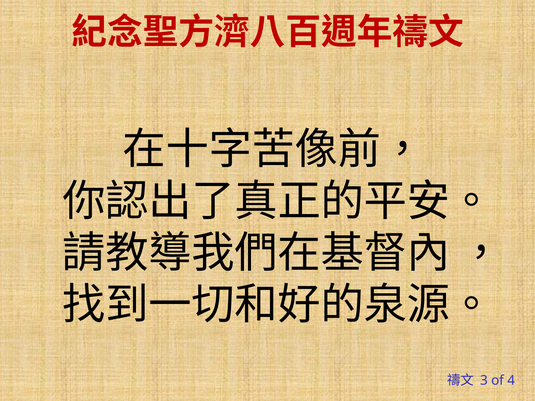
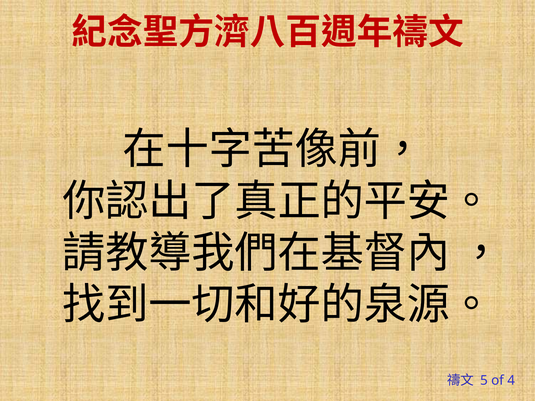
3: 3 -> 5
